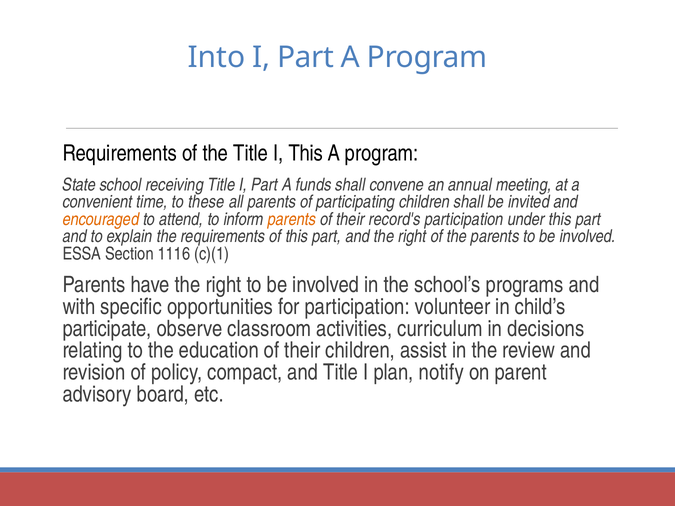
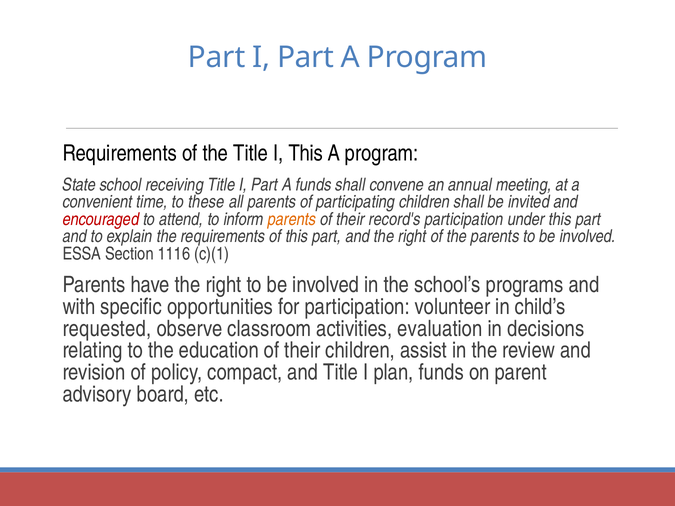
Into at (217, 57): Into -> Part
encouraged colour: orange -> red
participate: participate -> requested
curriculum: curriculum -> evaluation
plan notify: notify -> funds
